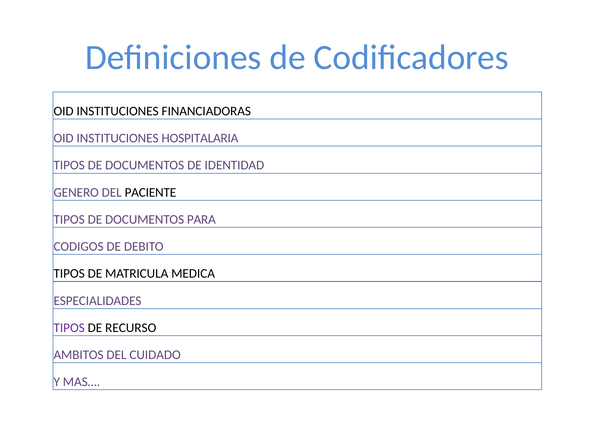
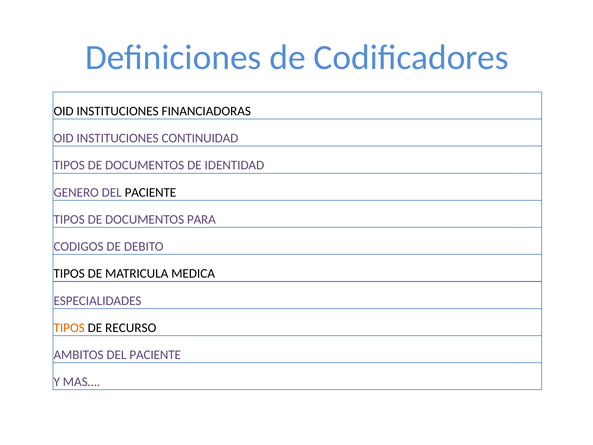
HOSPITALARIA: HOSPITALARIA -> CONTINUIDAD
TIPOS at (69, 328) colour: purple -> orange
AMBITOS DEL CUIDADO: CUIDADO -> PACIENTE
